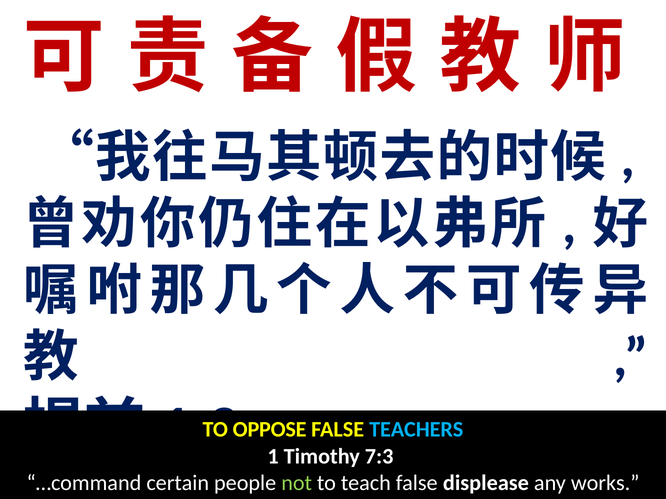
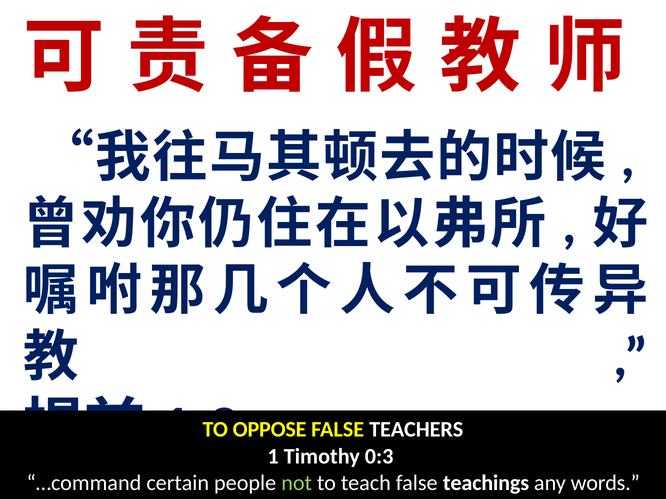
TEACHERS colour: light blue -> white
7:3: 7:3 -> 0:3
displease: displease -> teachings
works: works -> words
